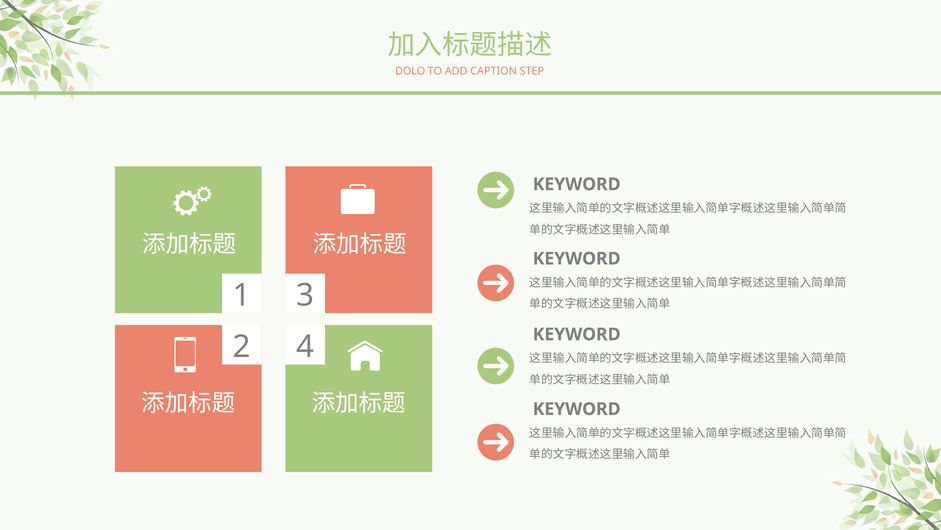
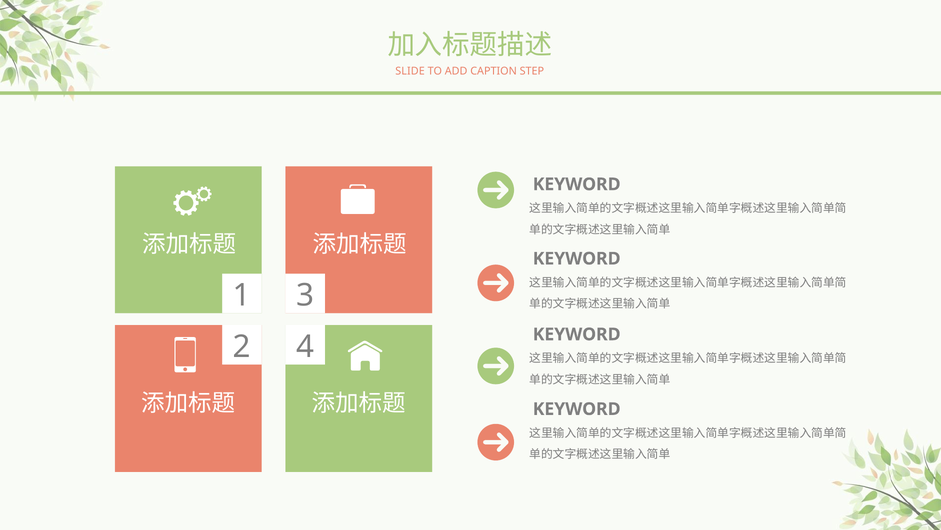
DOLO: DOLO -> SLIDE
